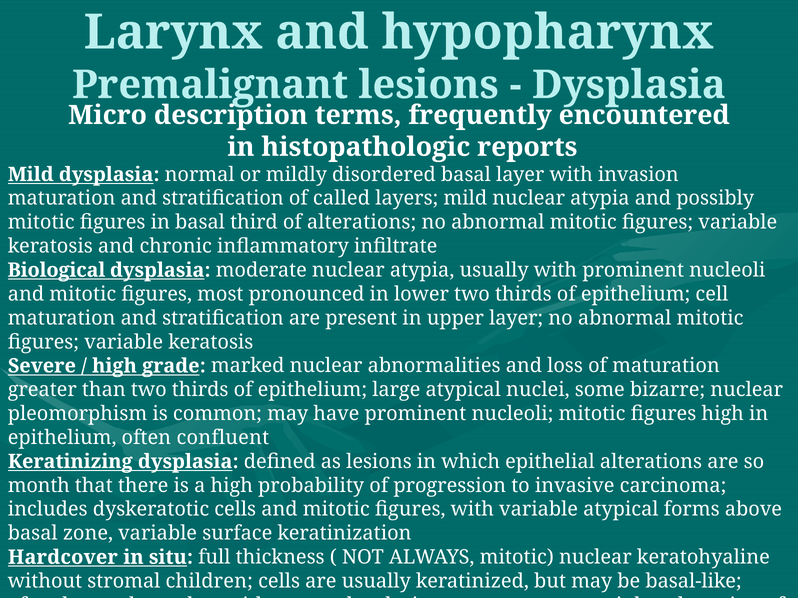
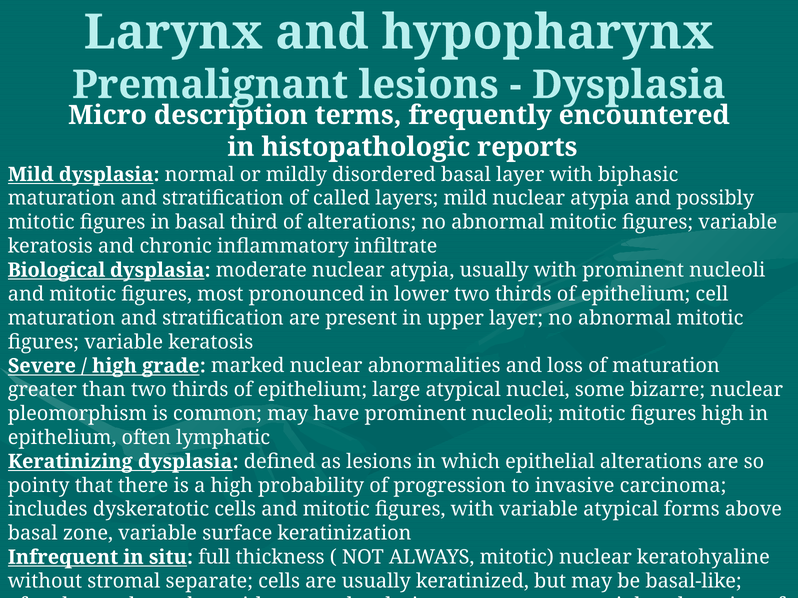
with invasion: invasion -> biphasic
confluent: confluent -> lymphatic
month: month -> pointy
Hardcover: Hardcover -> Infrequent
children: children -> separate
